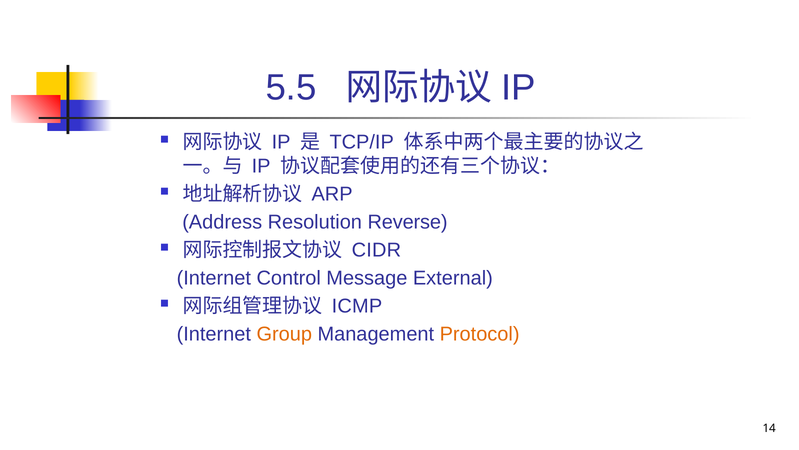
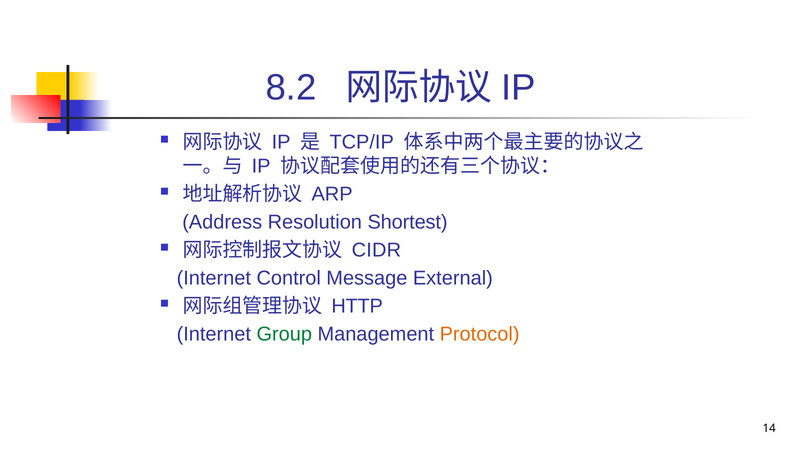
5.5: 5.5 -> 8.2
Reverse: Reverse -> Shortest
ICMP: ICMP -> HTTP
Group colour: orange -> green
